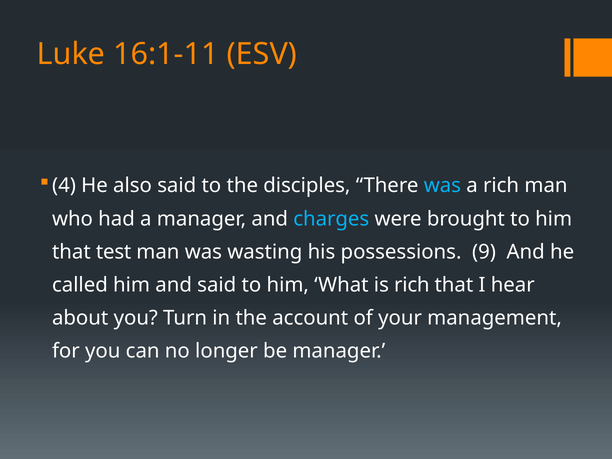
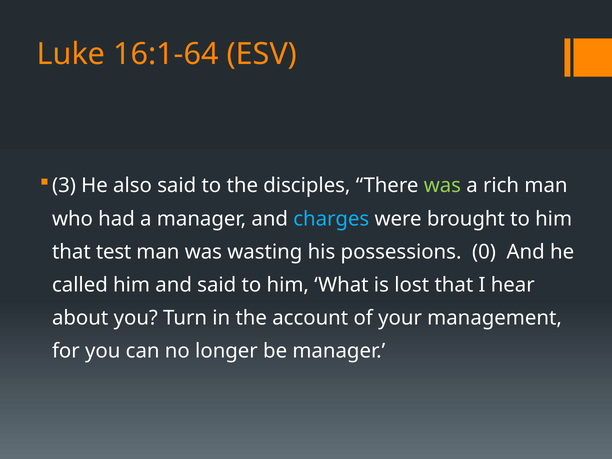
16:1-11: 16:1-11 -> 16:1-64
4: 4 -> 3
was at (442, 186) colour: light blue -> light green
9: 9 -> 0
is rich: rich -> lost
